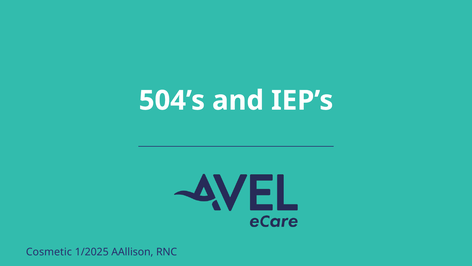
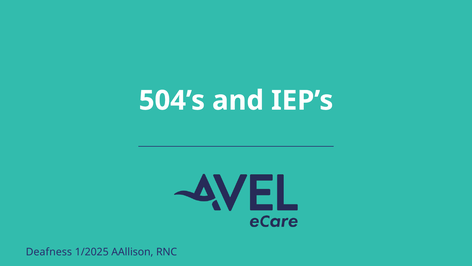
Cosmetic: Cosmetic -> Deafness
